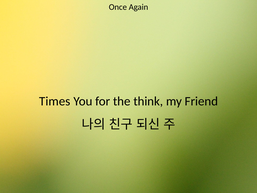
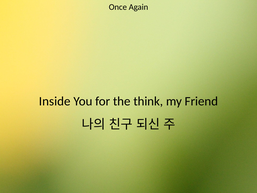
Times: Times -> Inside
